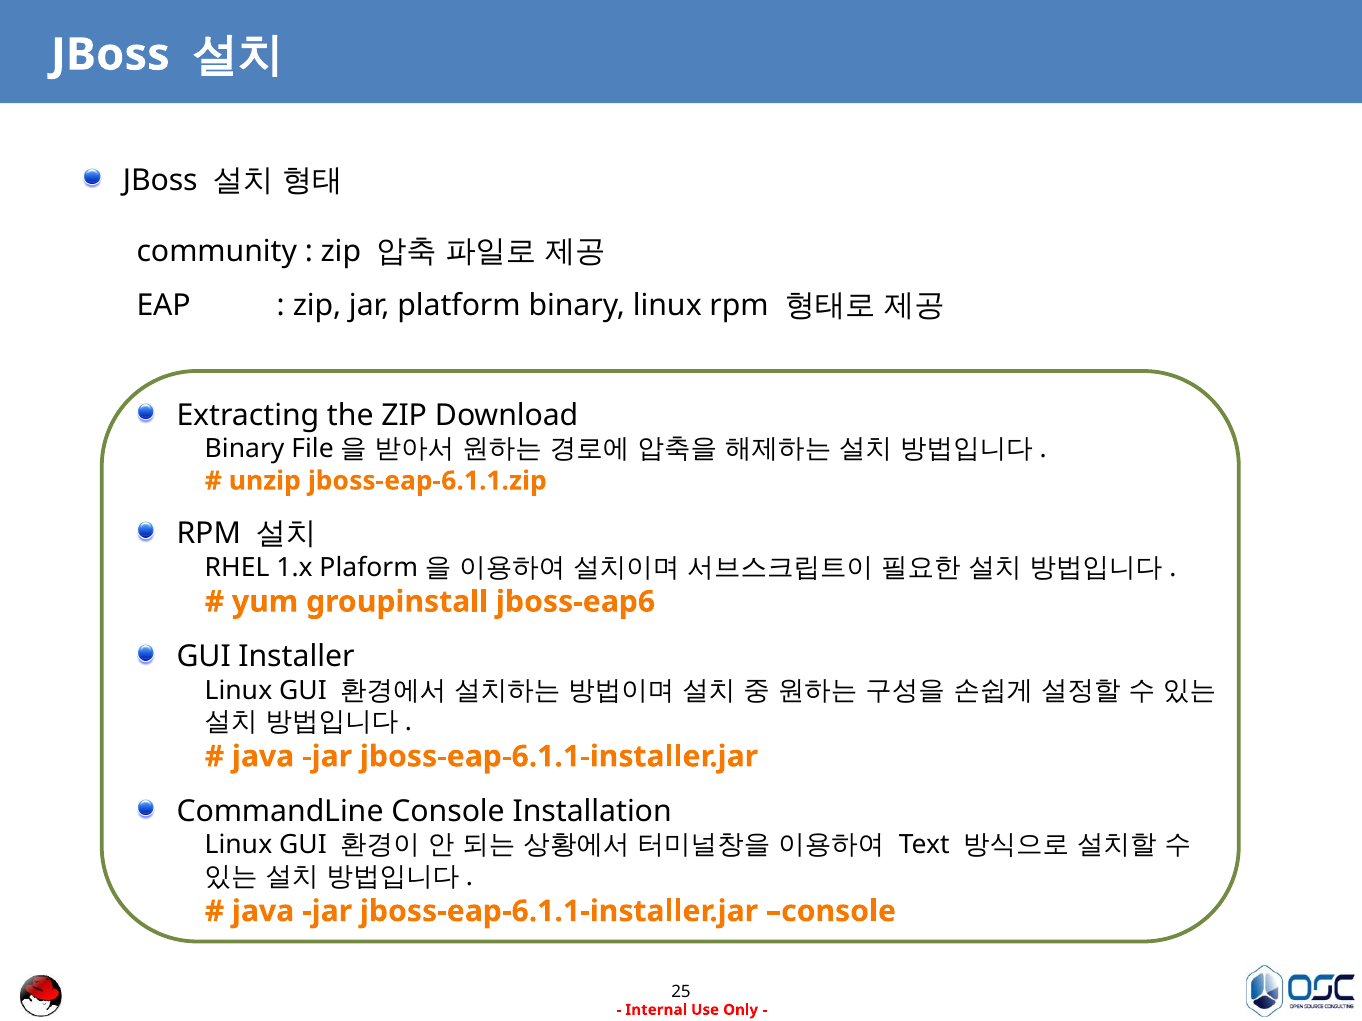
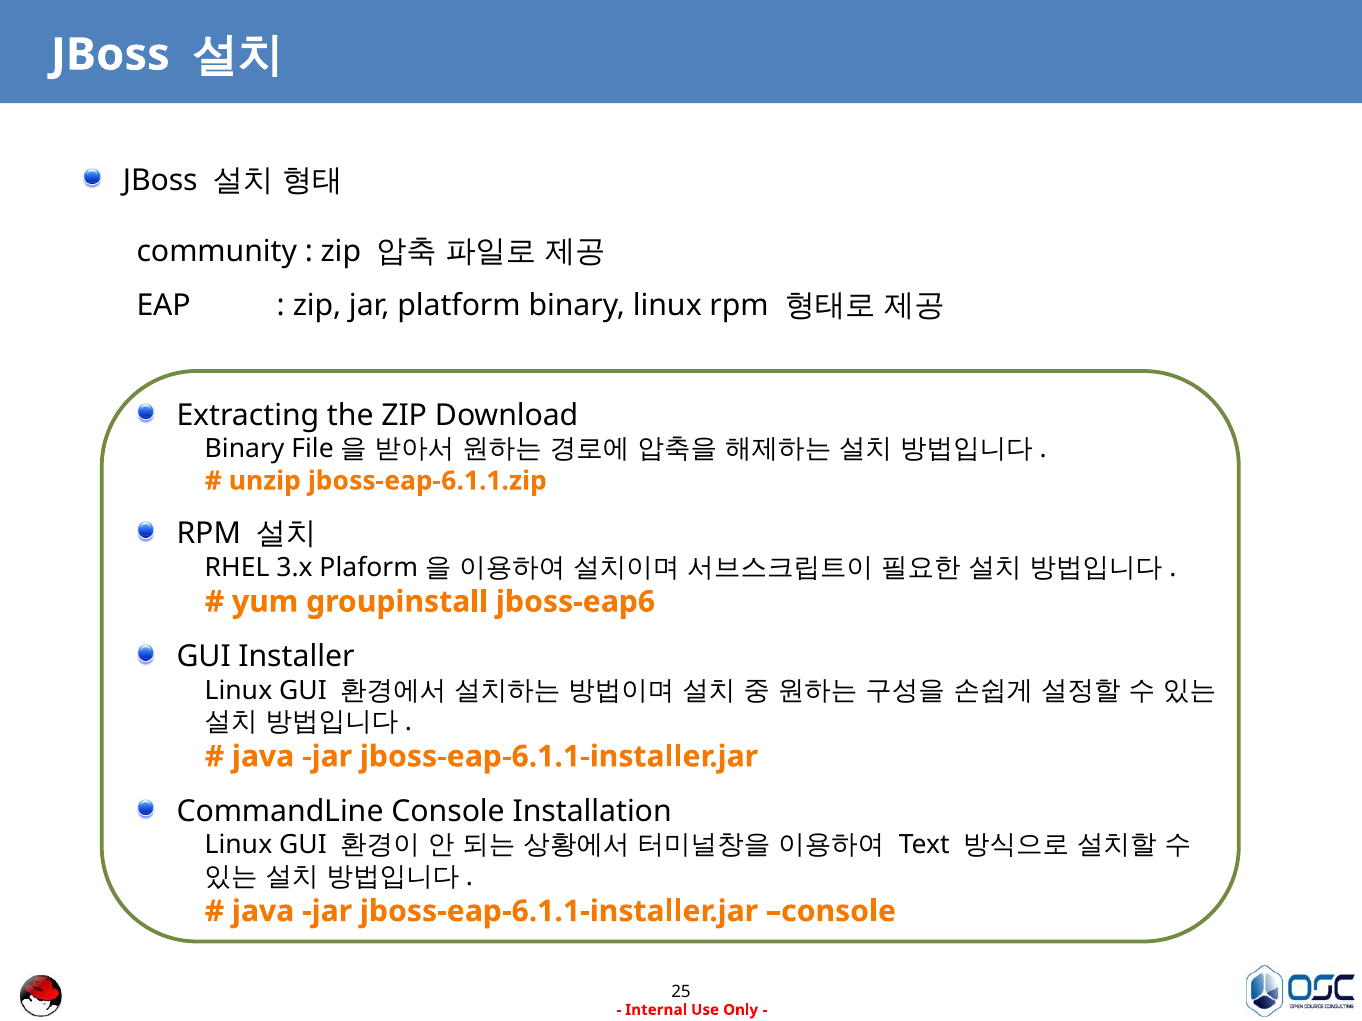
1.x: 1.x -> 3.x
